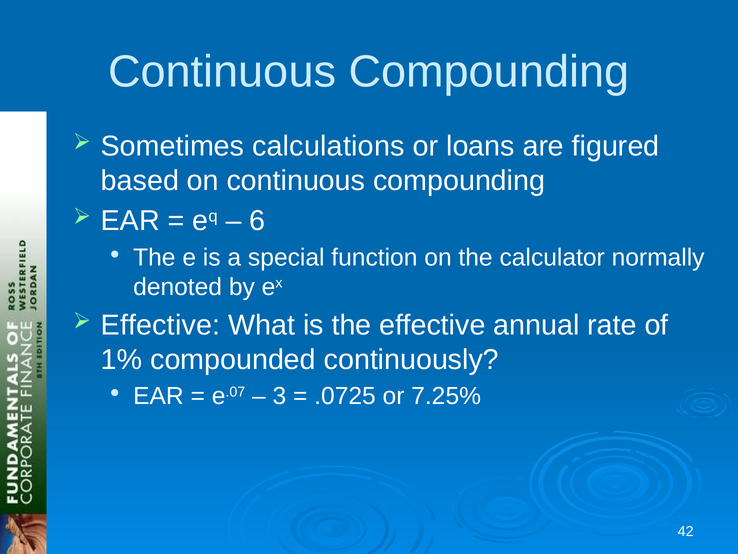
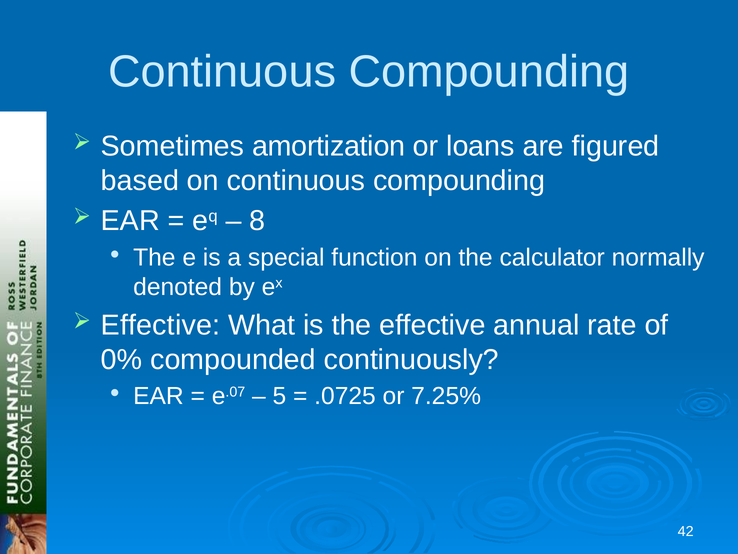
calculations: calculations -> amortization
6: 6 -> 8
1%: 1% -> 0%
3: 3 -> 5
